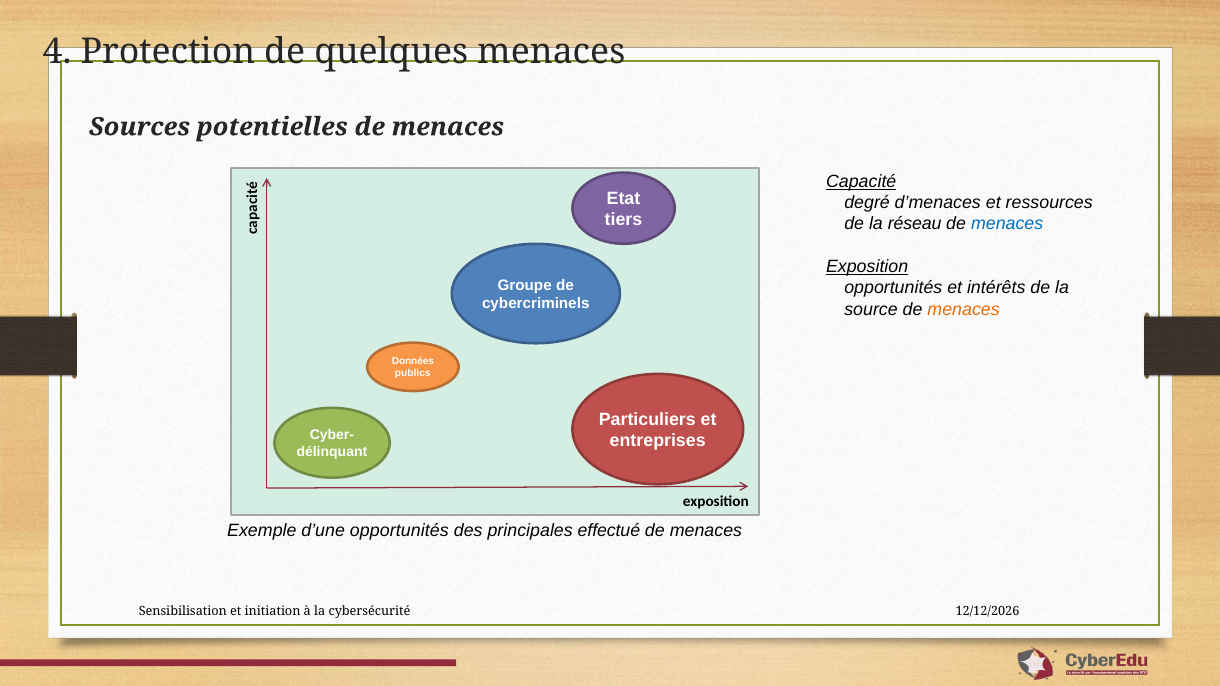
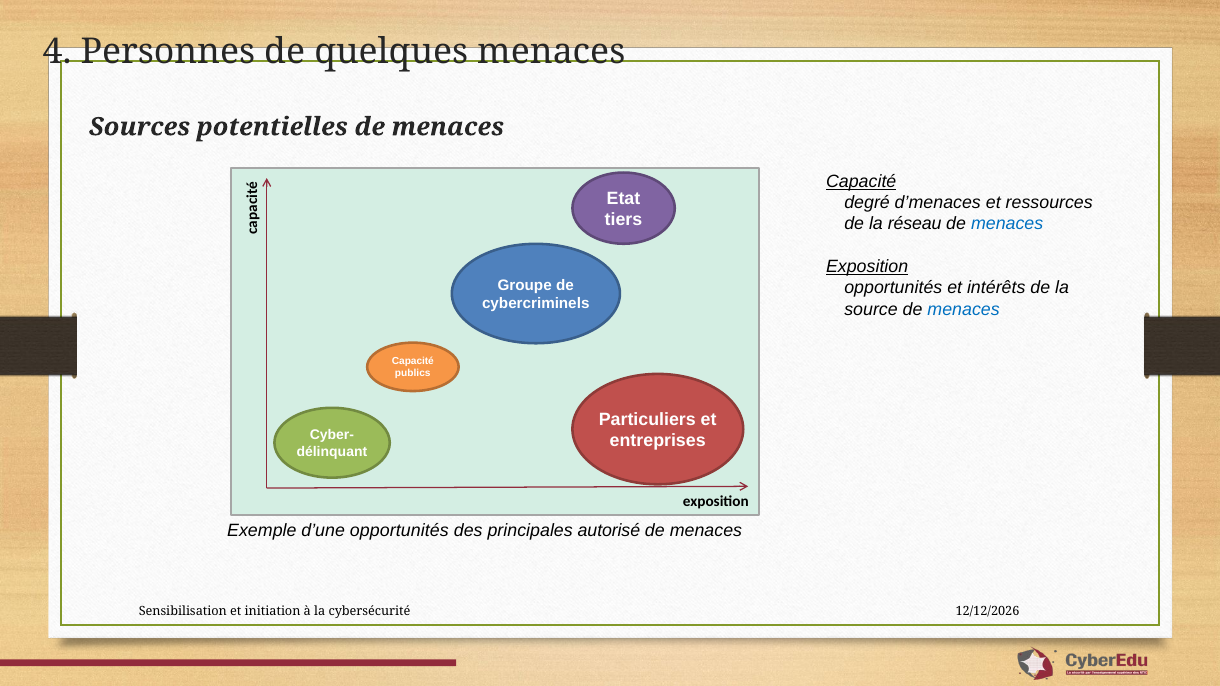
Protection: Protection -> Personnes
menaces at (964, 310) colour: orange -> blue
Données at (413, 362): Données -> Capacité
effectué: effectué -> autorisé
